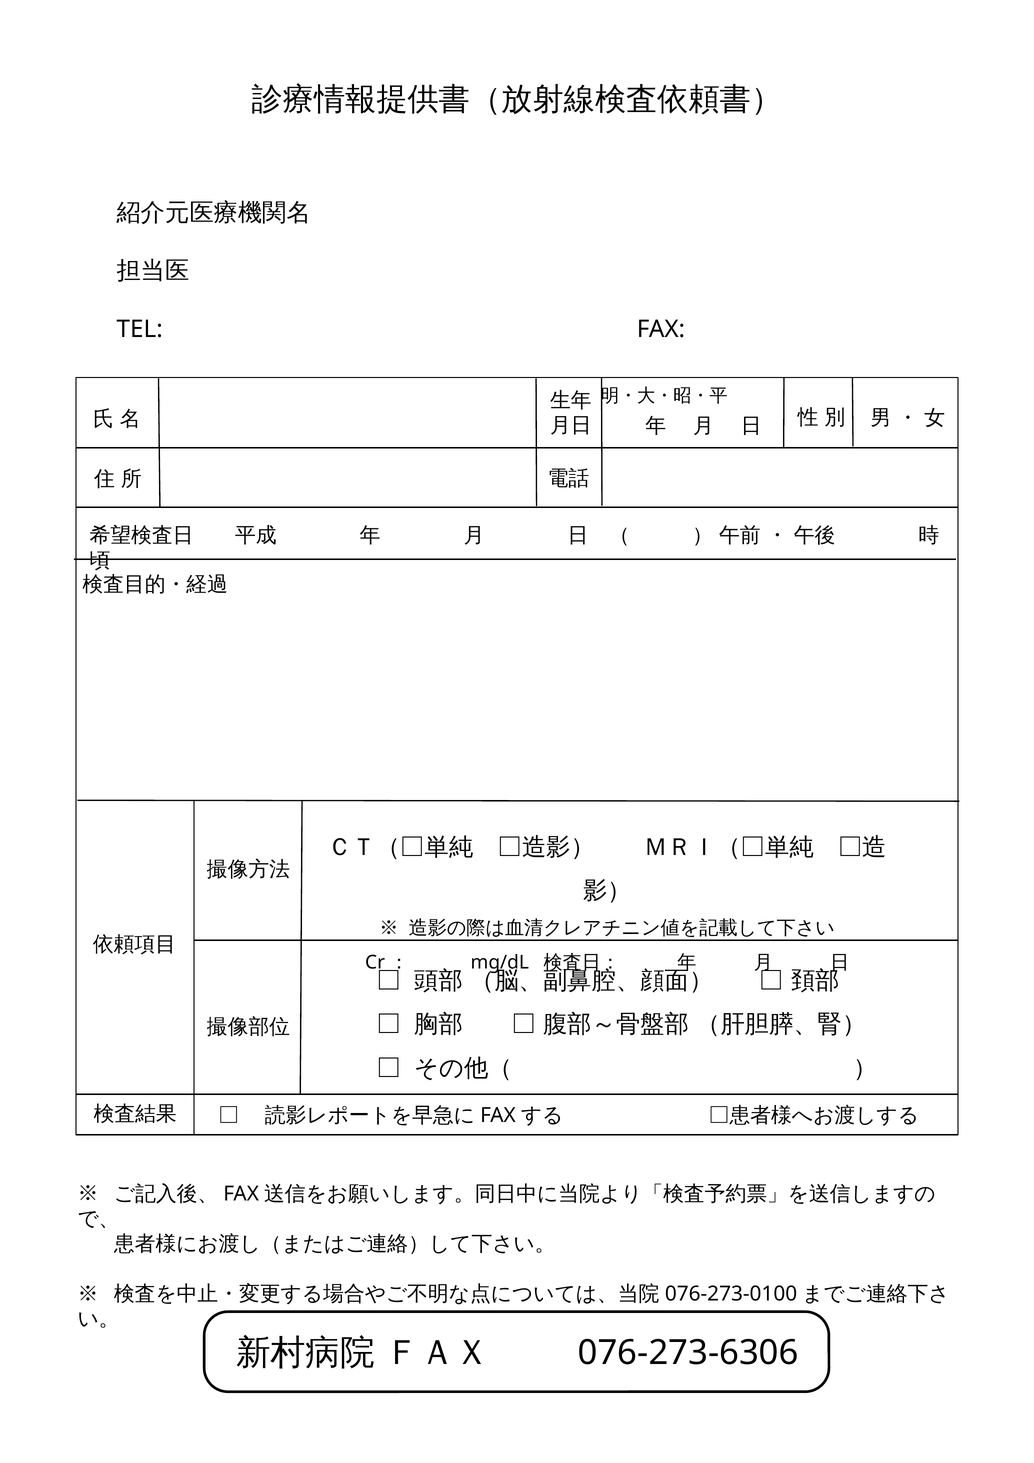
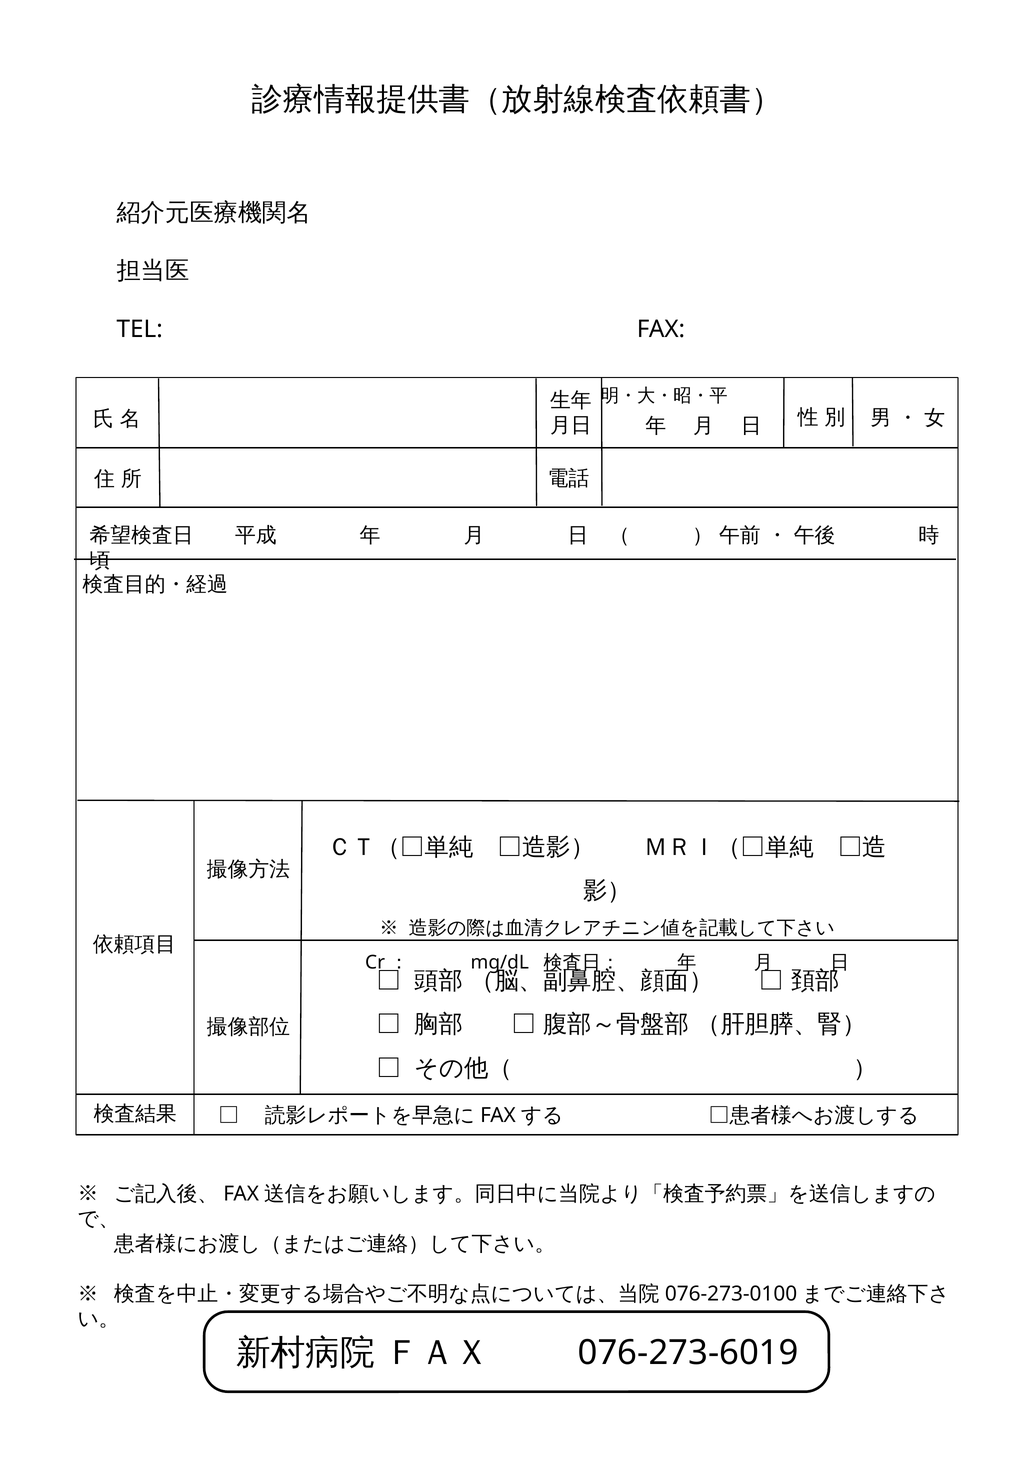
076-273-6306: 076-273-6306 -> 076-273-6019
